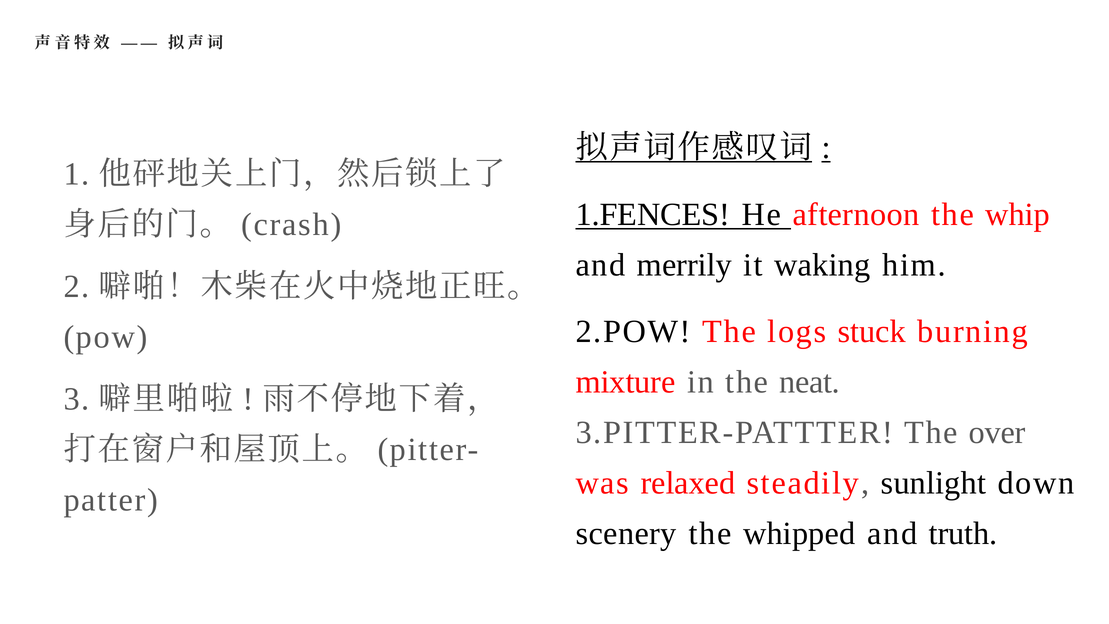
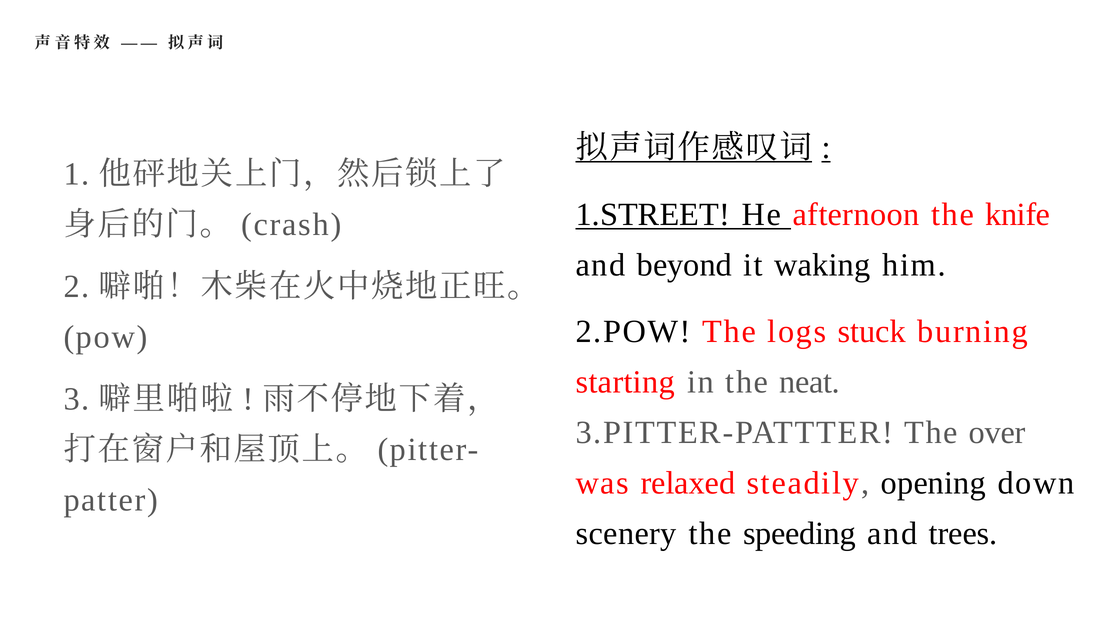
1.FENCES: 1.FENCES -> 1.STREET
whip: whip -> knife
merrily: merrily -> beyond
mixture: mixture -> starting
sunlight: sunlight -> opening
whipped: whipped -> speeding
truth: truth -> trees
